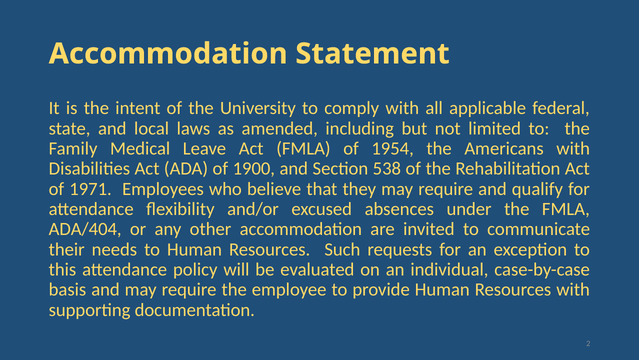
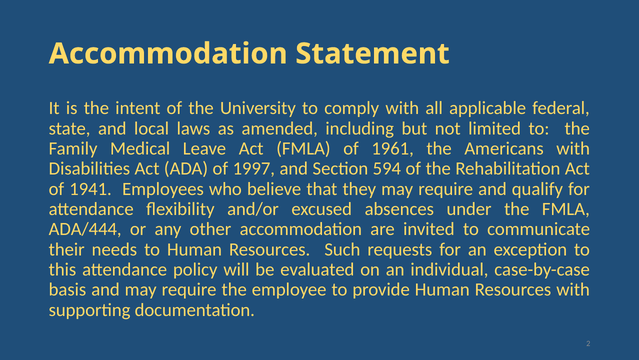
1954: 1954 -> 1961
1900: 1900 -> 1997
538: 538 -> 594
1971: 1971 -> 1941
ADA/404: ADA/404 -> ADA/444
